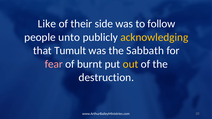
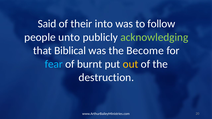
Like: Like -> Said
side: side -> into
acknowledging colour: yellow -> light green
Tumult: Tumult -> Biblical
Sabbath: Sabbath -> Become
fear colour: pink -> light blue
